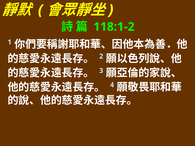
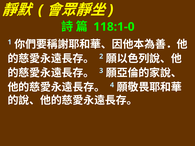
118:1-2: 118:1-2 -> 118:1-0
